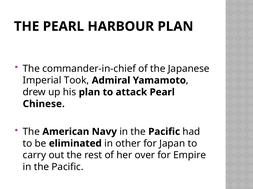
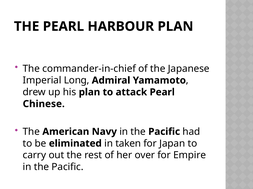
Took: Took -> Long
other: other -> taken
